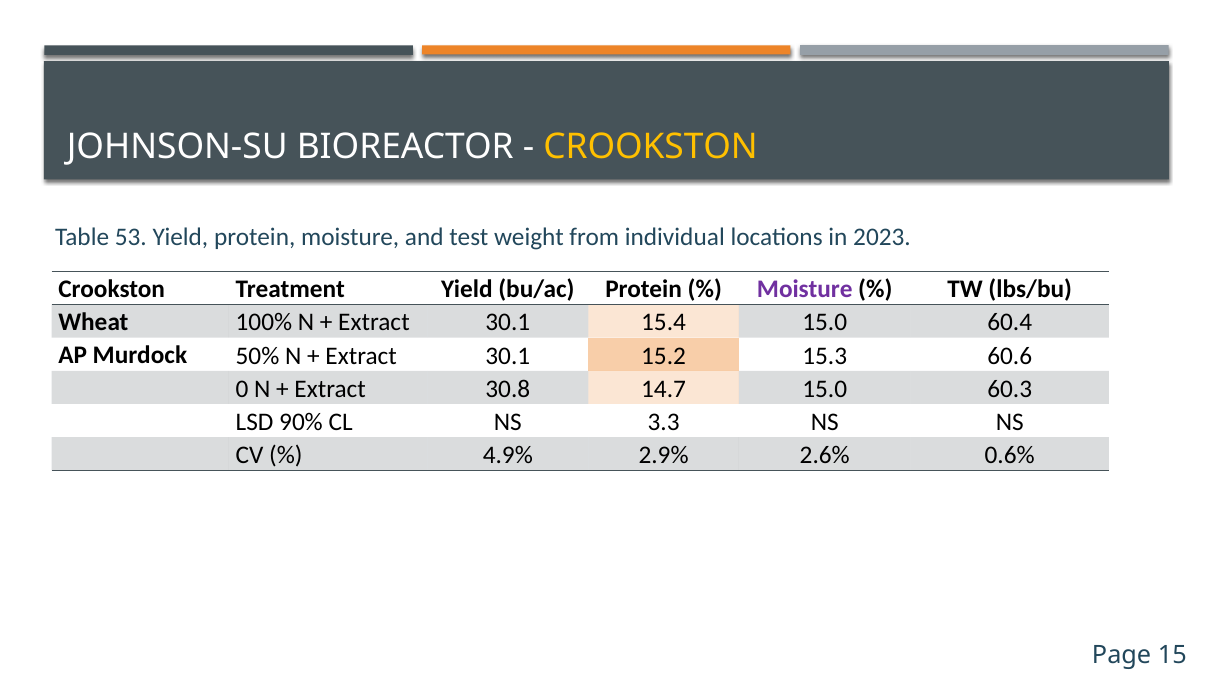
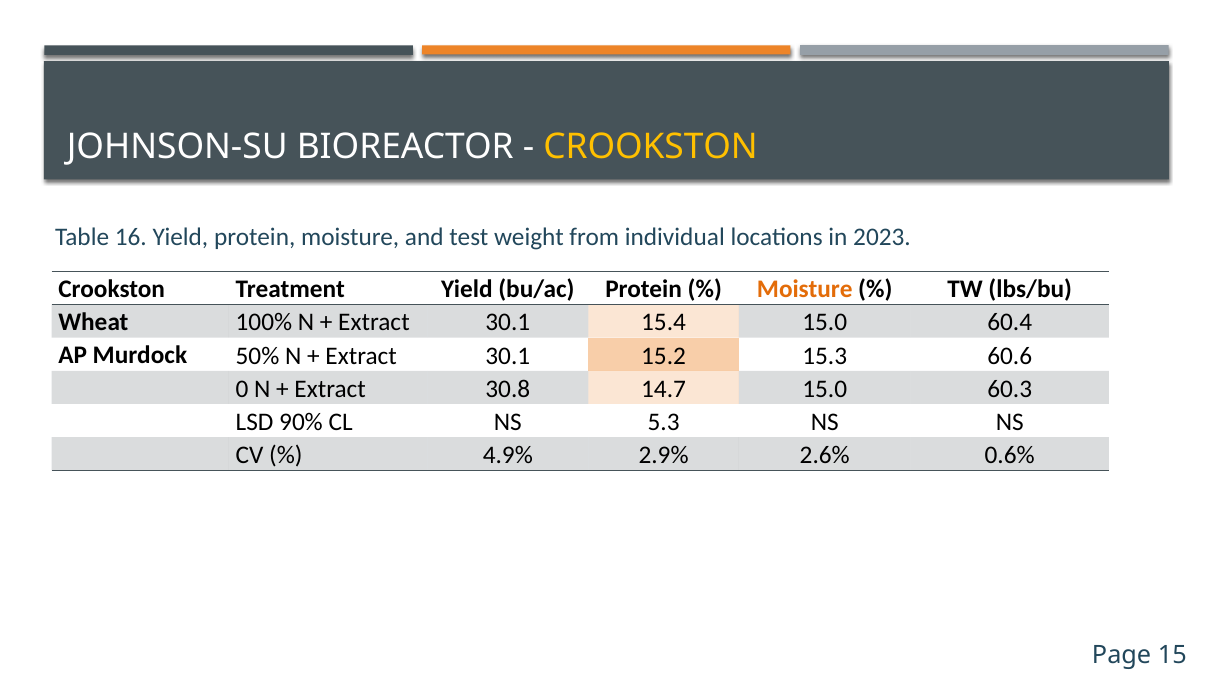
53: 53 -> 16
Moisture at (805, 290) colour: purple -> orange
3.3: 3.3 -> 5.3
